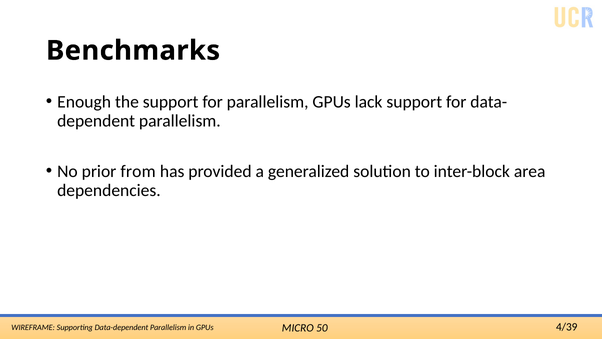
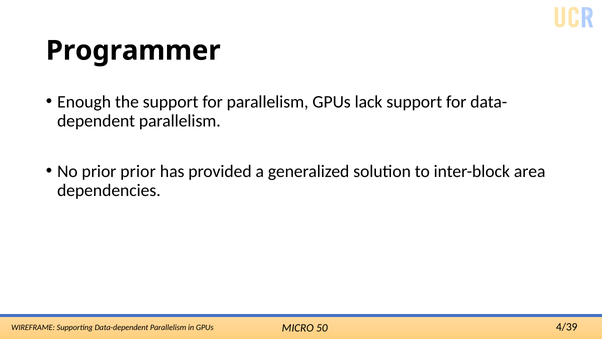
Benchmarks: Benchmarks -> Programmer
prior from: from -> prior
